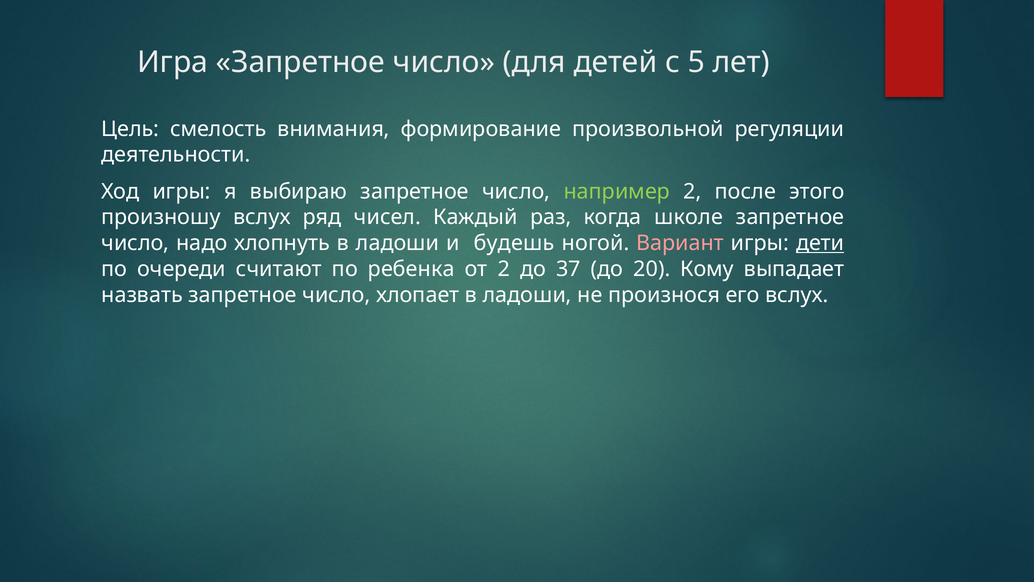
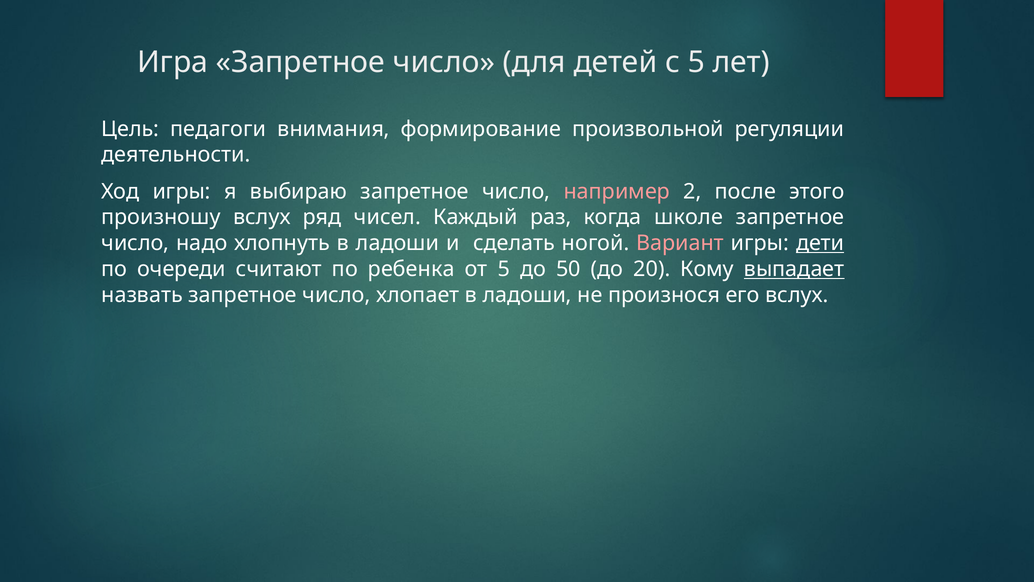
смелость: смелость -> педагоги
например colour: light green -> pink
будешь: будешь -> сделать
от 2: 2 -> 5
37: 37 -> 50
выпадает underline: none -> present
